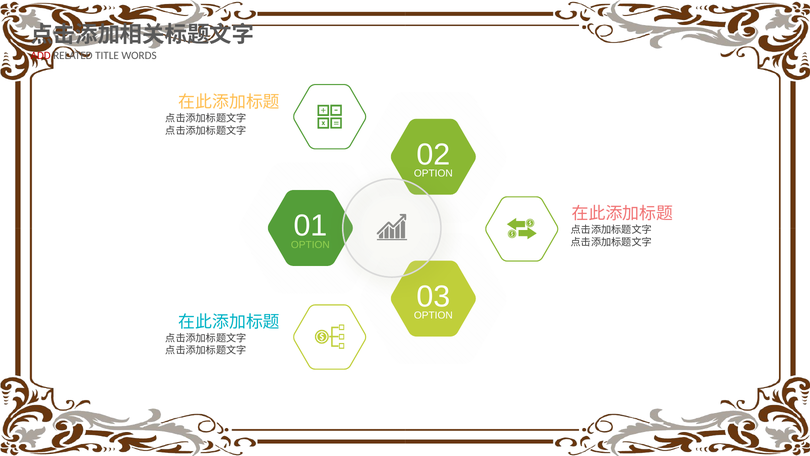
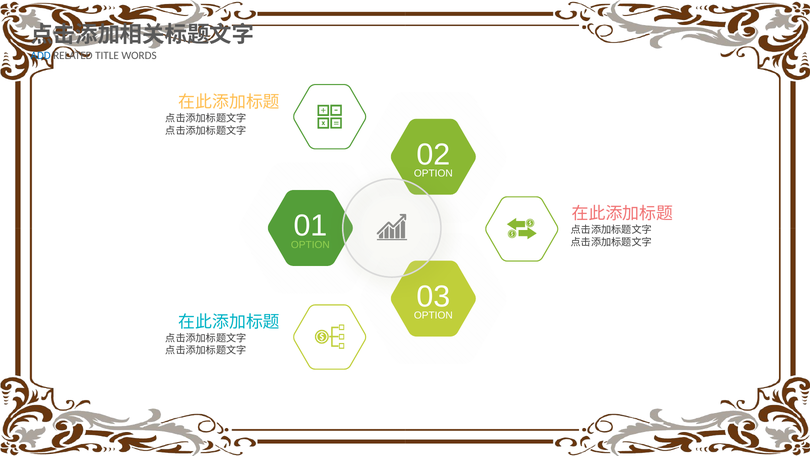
ADD colour: red -> blue
